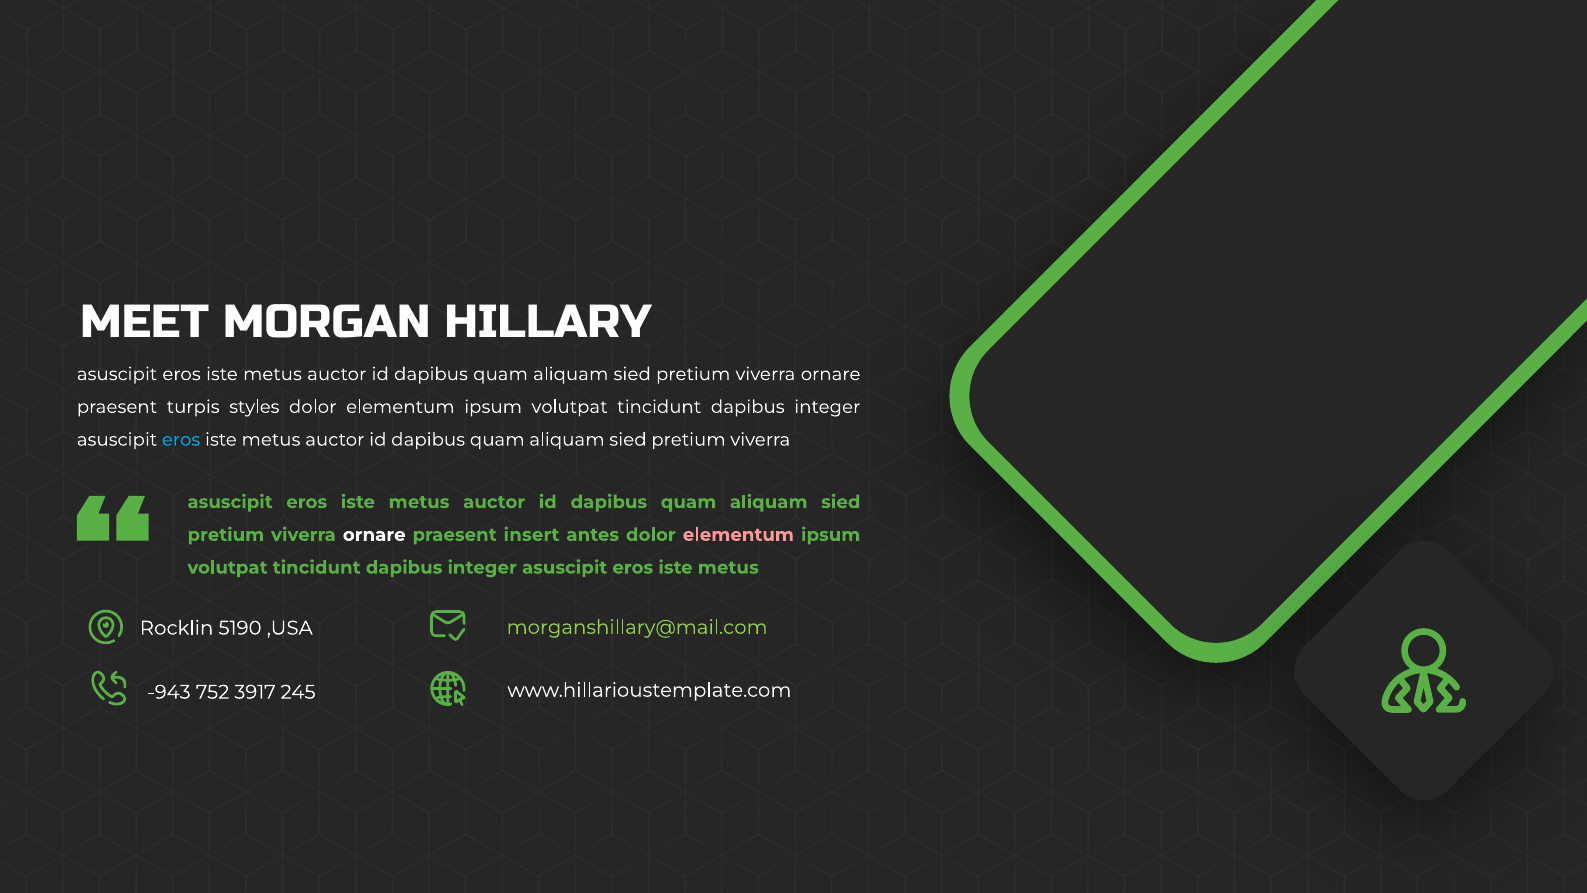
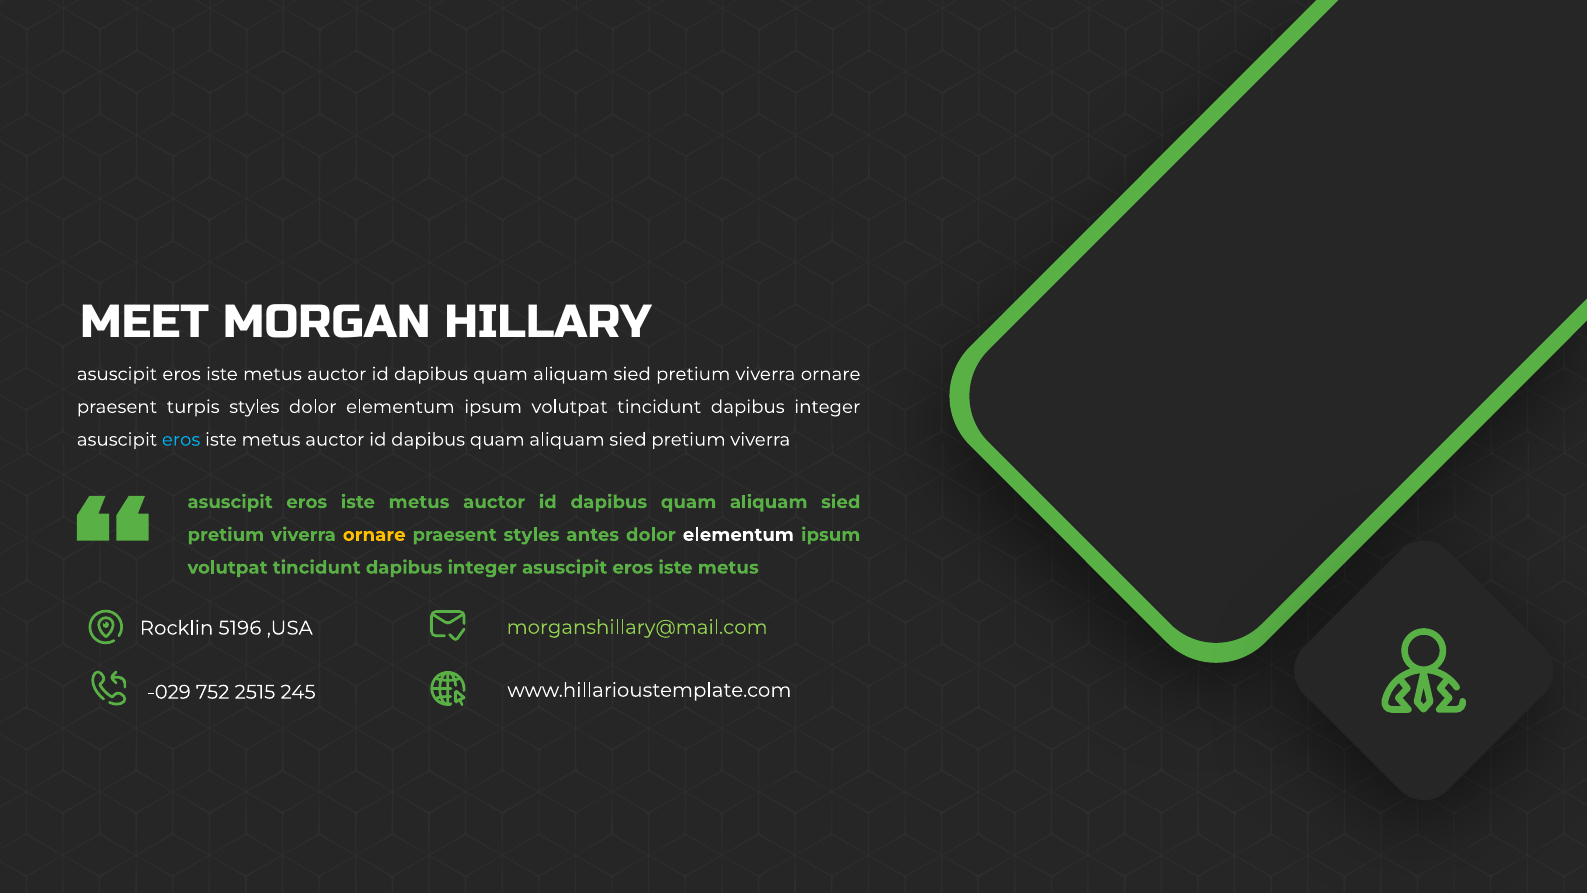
ornare at (374, 535) colour: white -> yellow
praesent insert: insert -> styles
elementum at (738, 535) colour: pink -> white
5190: 5190 -> 5196
-943: -943 -> -029
3917: 3917 -> 2515
